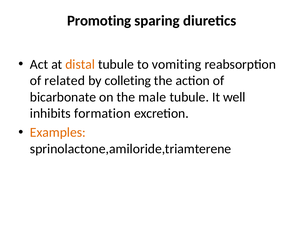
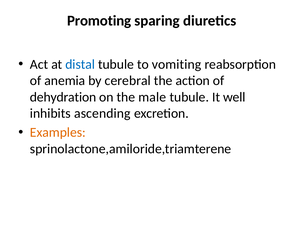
distal colour: orange -> blue
related: related -> anemia
colleting: colleting -> cerebral
bicarbonate: bicarbonate -> dehydration
formation: formation -> ascending
